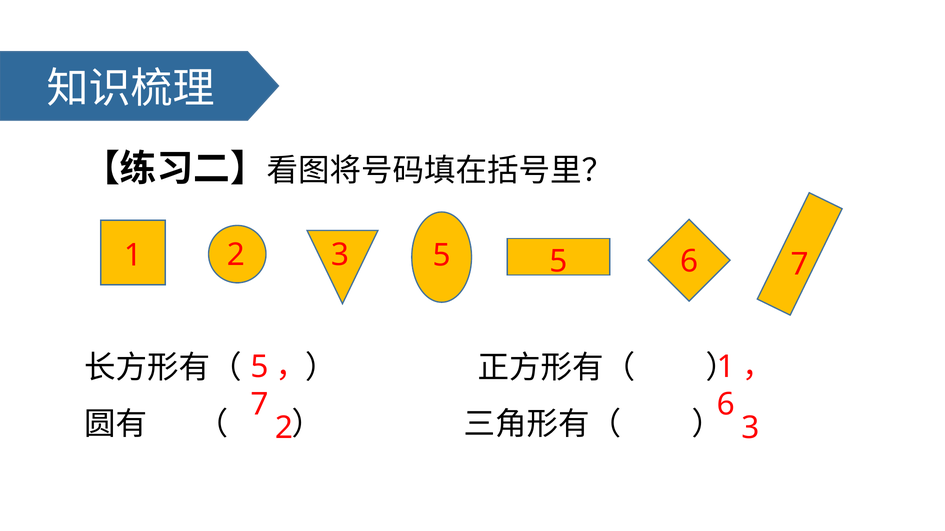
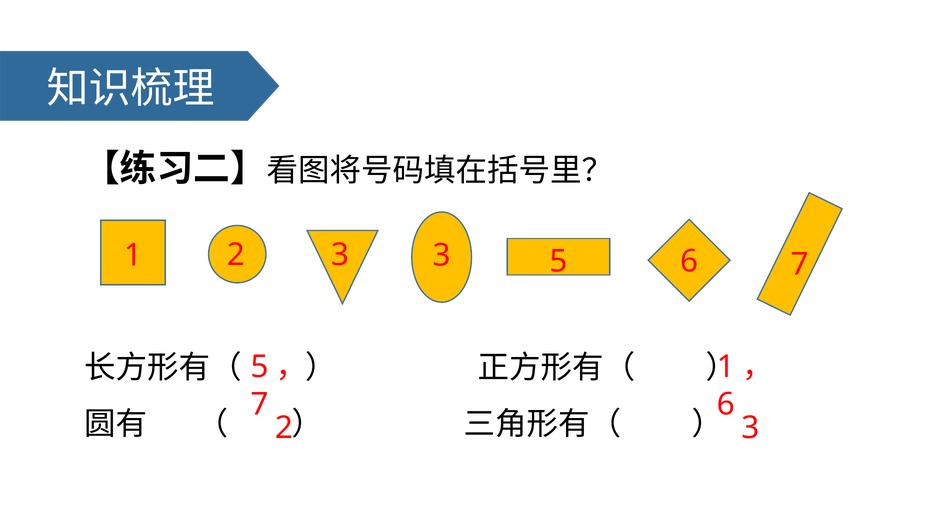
3 5: 5 -> 3
